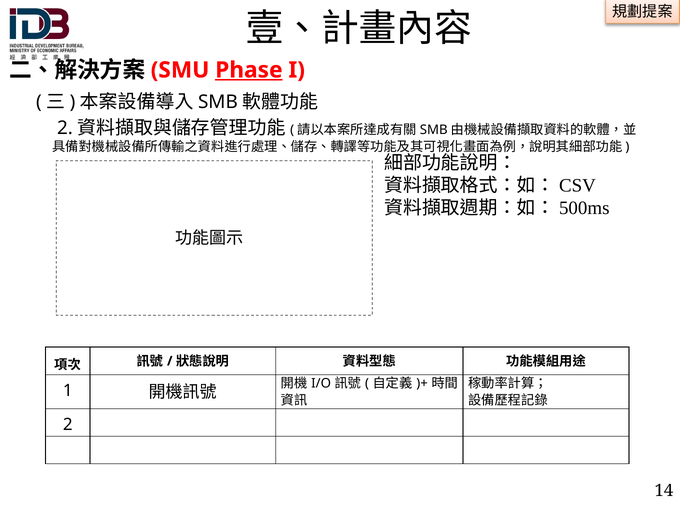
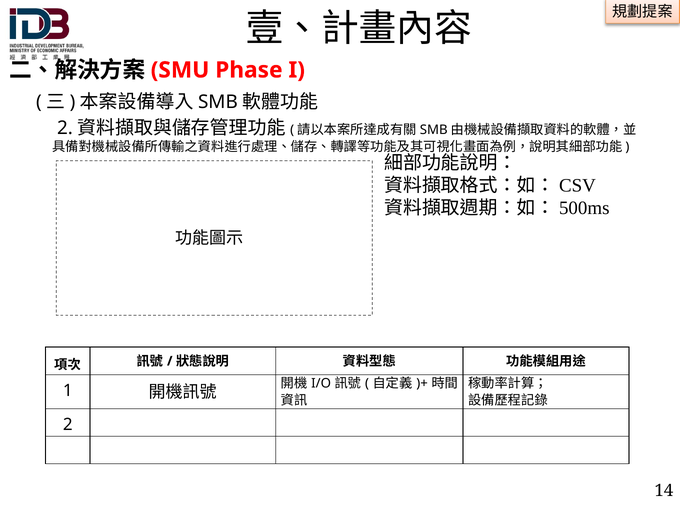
Phase underline: present -> none
